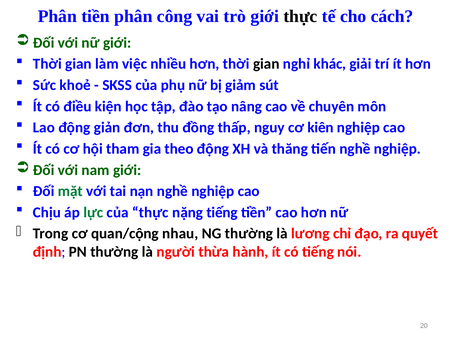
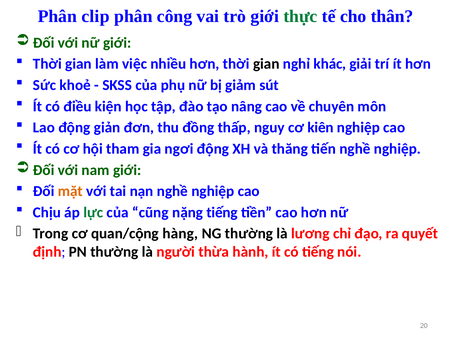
Phân tiền: tiền -> clip
thực at (300, 16) colour: black -> green
cách: cách -> thân
theo: theo -> ngơi
mặt colour: green -> orange
của thực: thực -> cũng
nhau: nhau -> hàng
